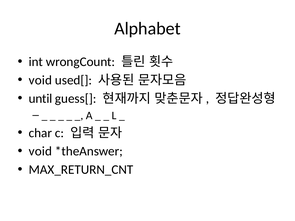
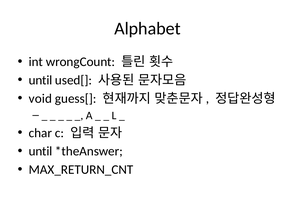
void at (40, 80): void -> until
until: until -> void
void at (40, 151): void -> until
